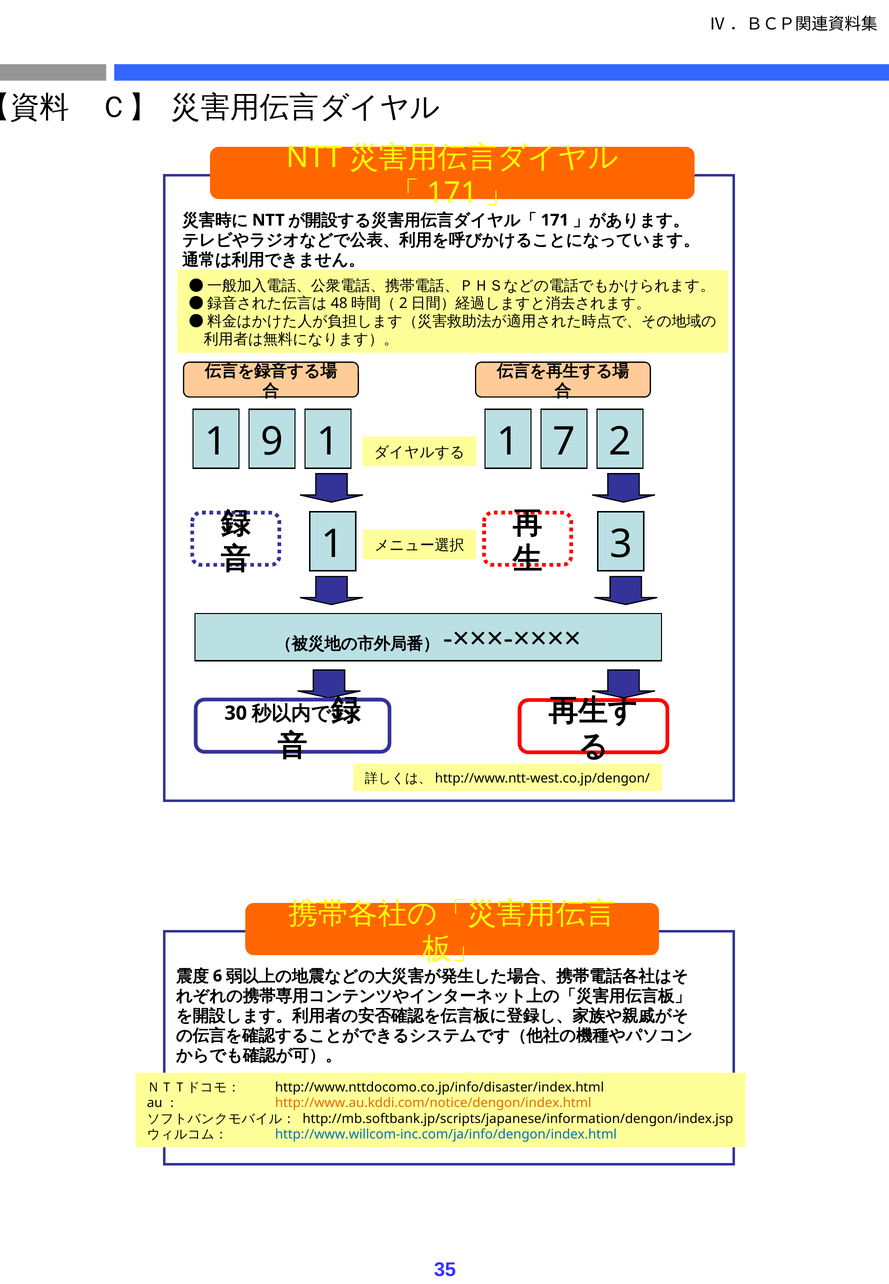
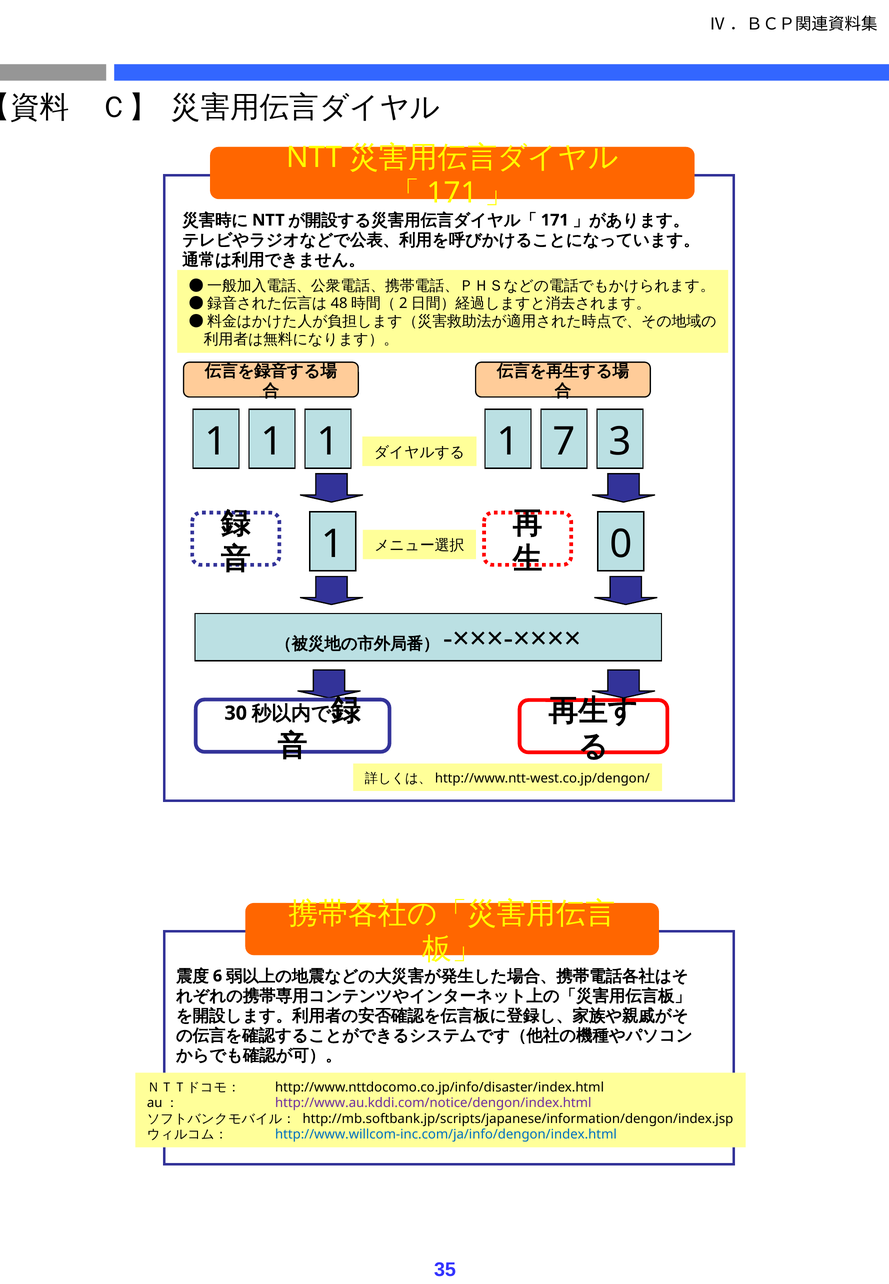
9 at (272, 442): 9 -> 1
2: 2 -> 3
3: 3 -> 0
http://www.au.kddi.com/notice/dengon/index.html colour: orange -> purple
